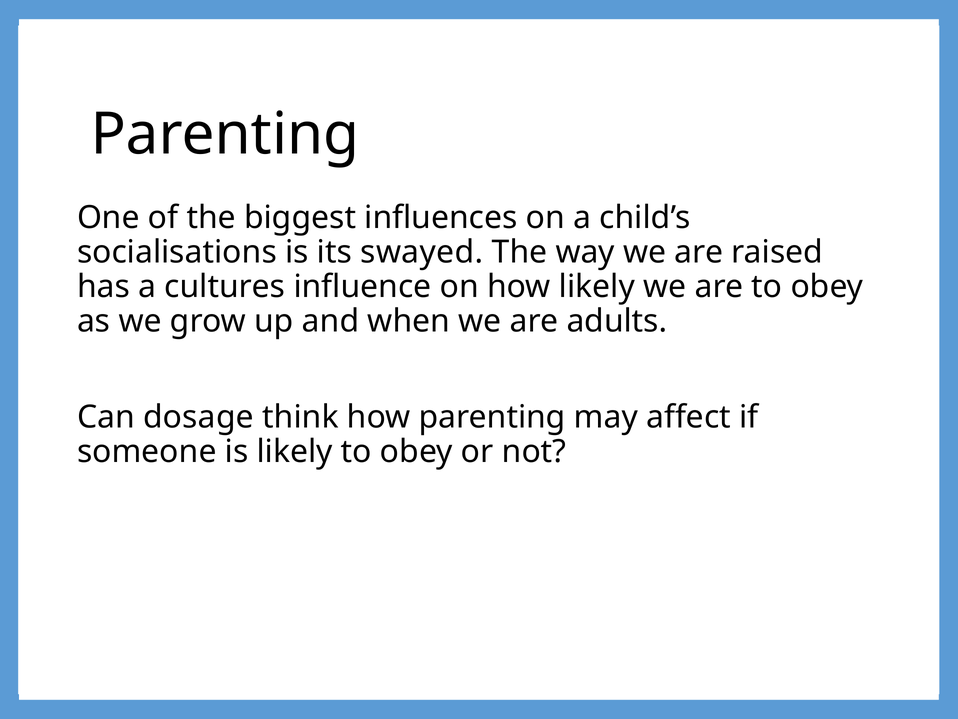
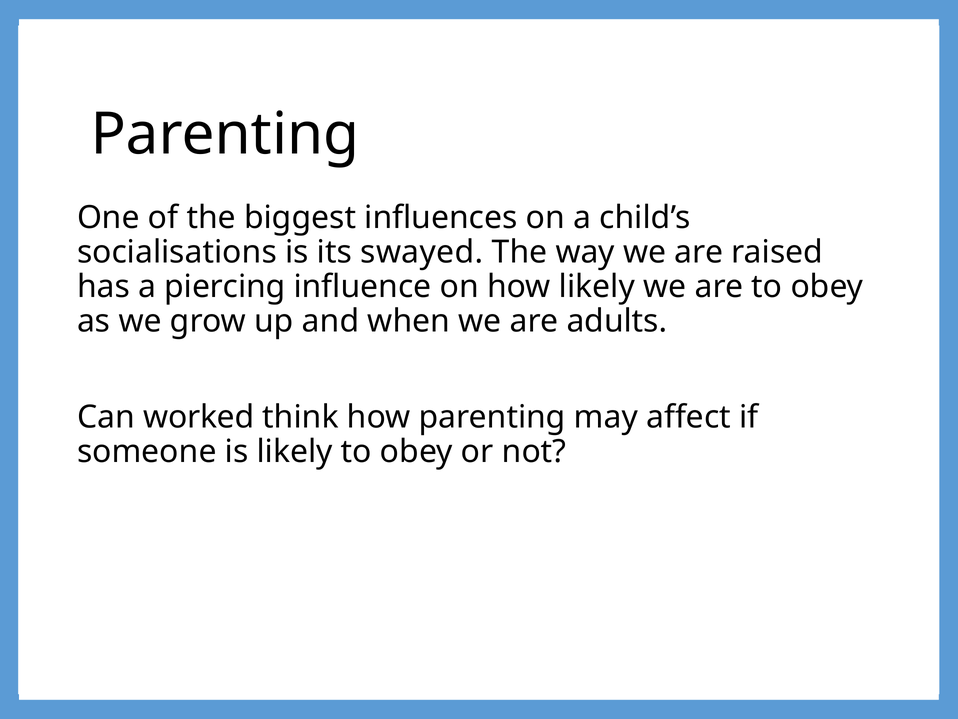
cultures: cultures -> piercing
dosage: dosage -> worked
